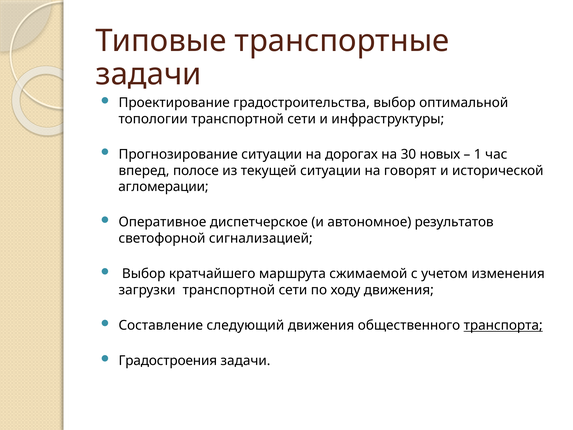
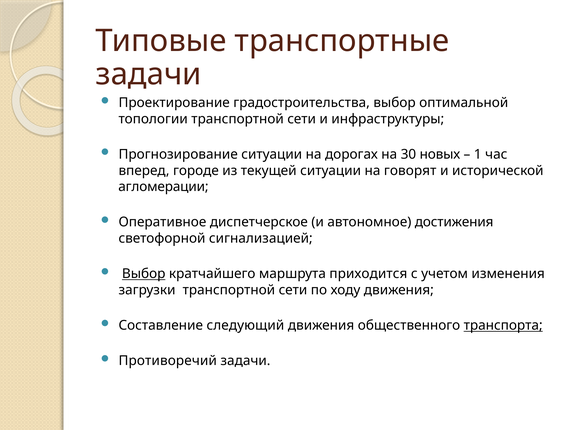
полосе: полосе -> городе
результатов: результатов -> достижения
Выбор at (144, 274) underline: none -> present
сжимаемой: сжимаемой -> приходится
Градостроения: Градостроения -> Противоречий
